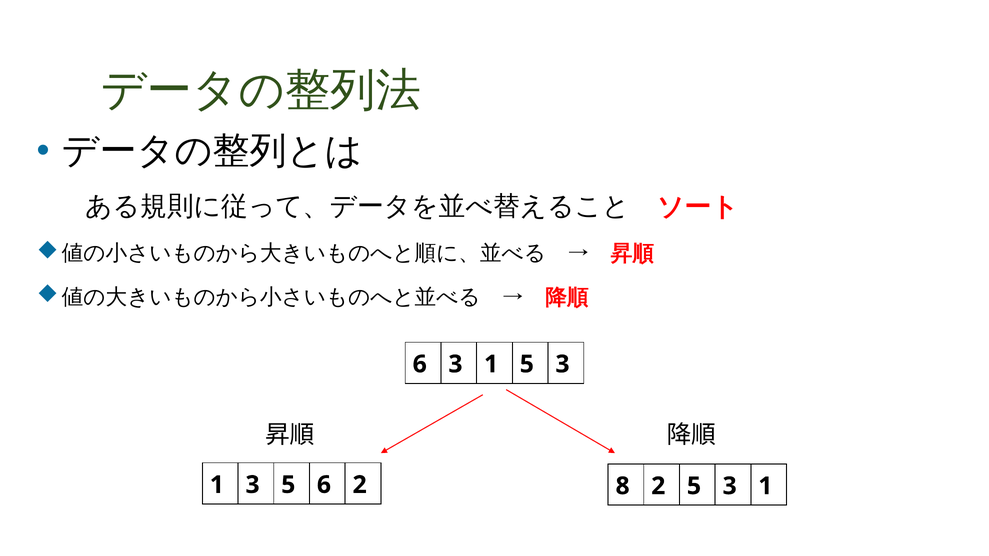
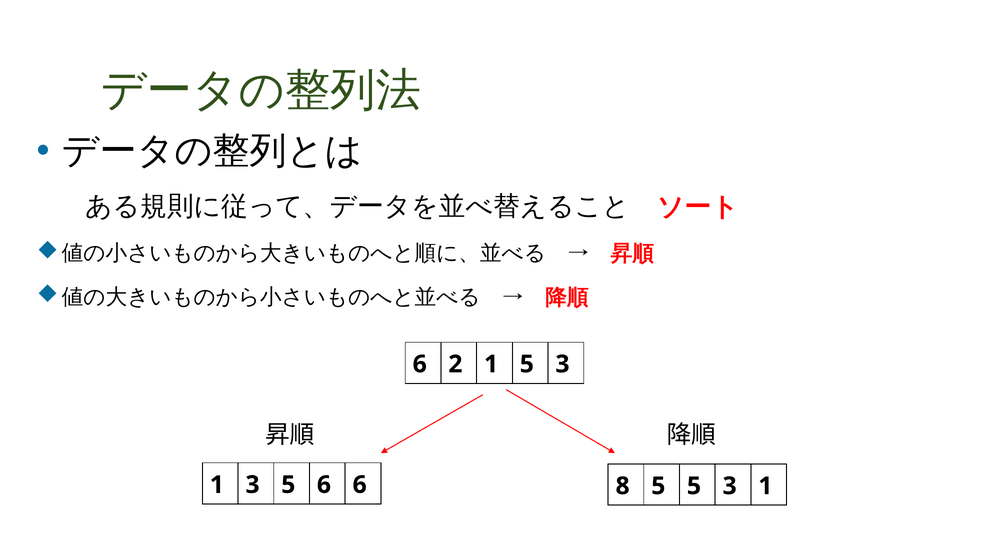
6 3: 3 -> 2
6 2: 2 -> 6
8 2: 2 -> 5
